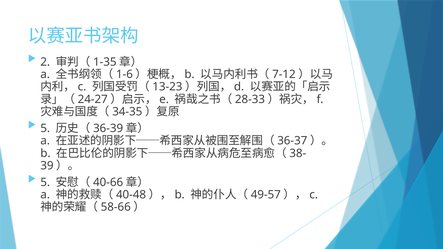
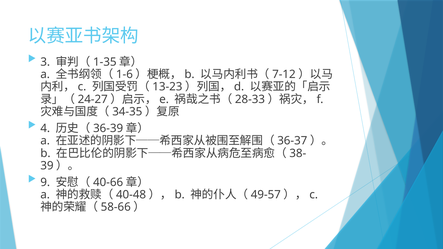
2: 2 -> 3
5 at (45, 128): 5 -> 4
5 at (45, 182): 5 -> 9
